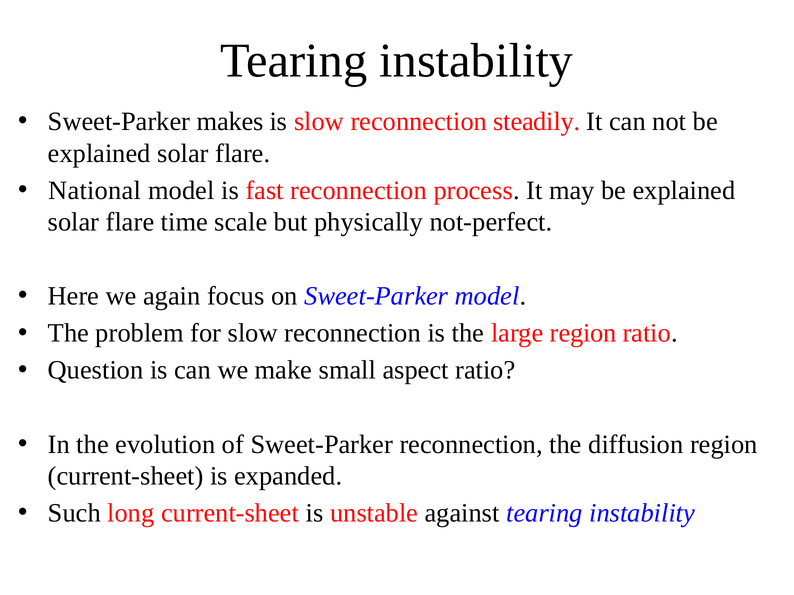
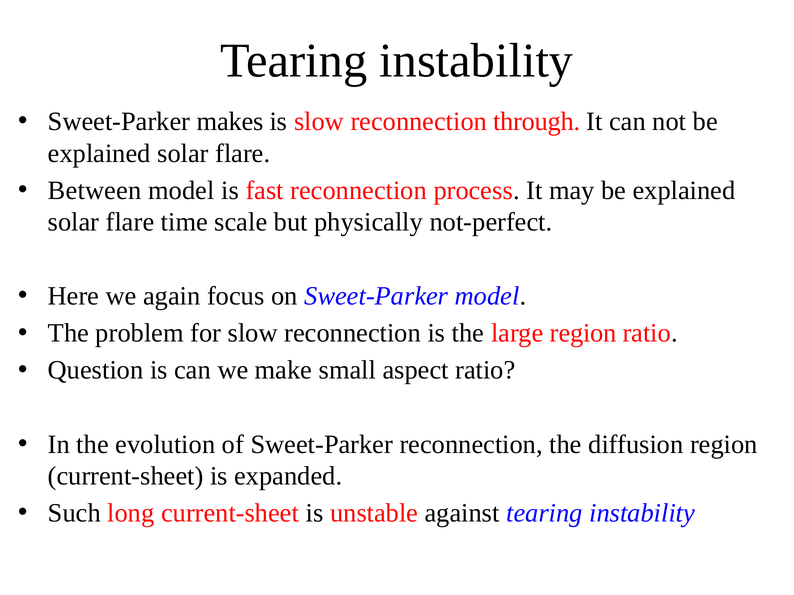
steadily: steadily -> through
National: National -> Between
